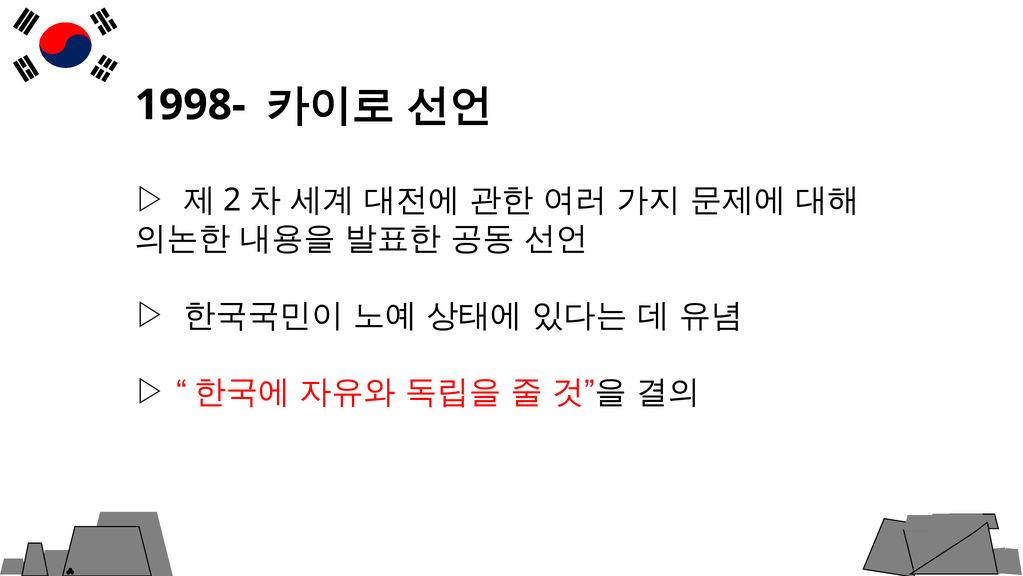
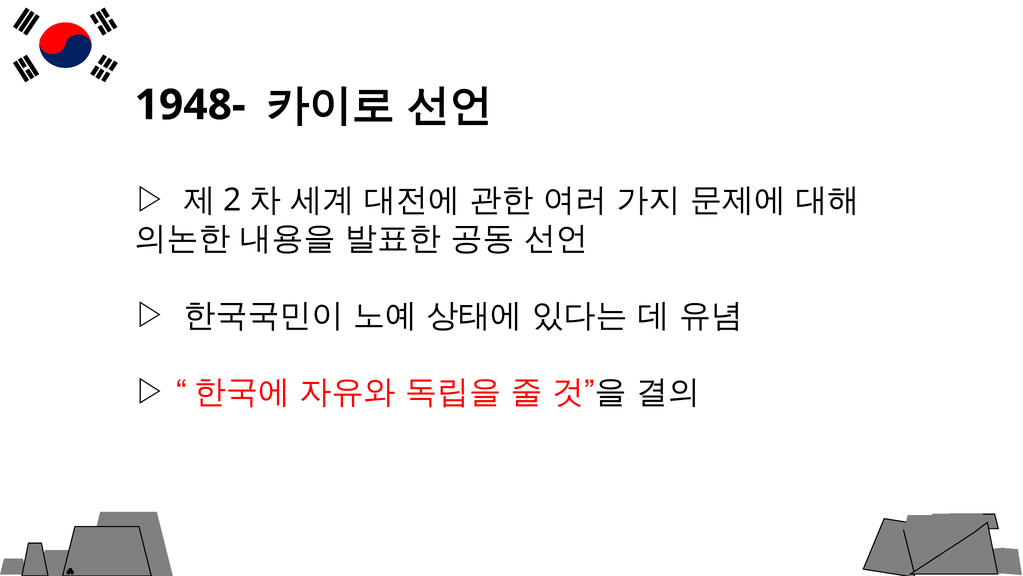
1998-: 1998- -> 1948-
